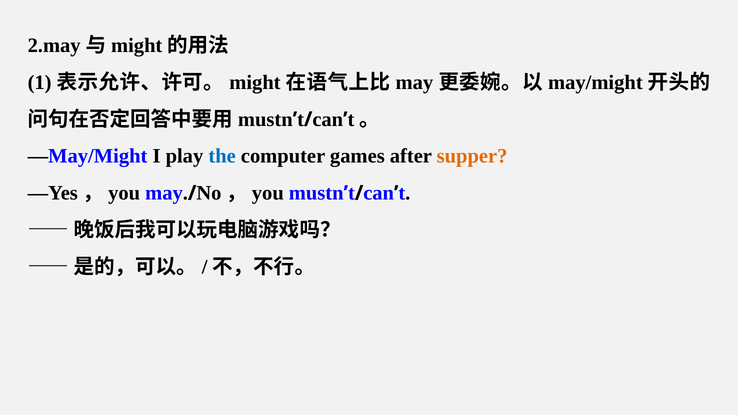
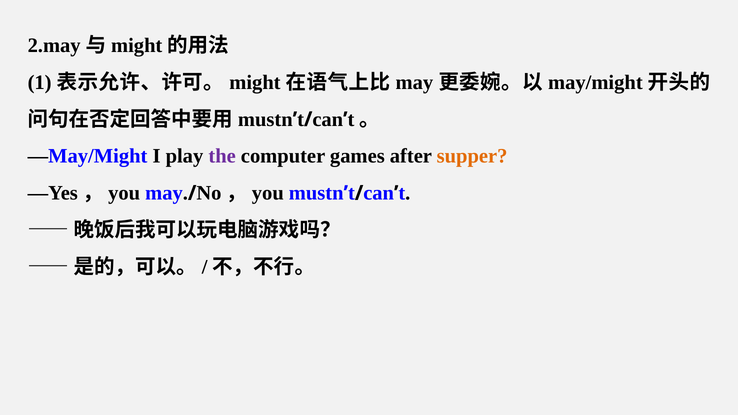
the colour: blue -> purple
